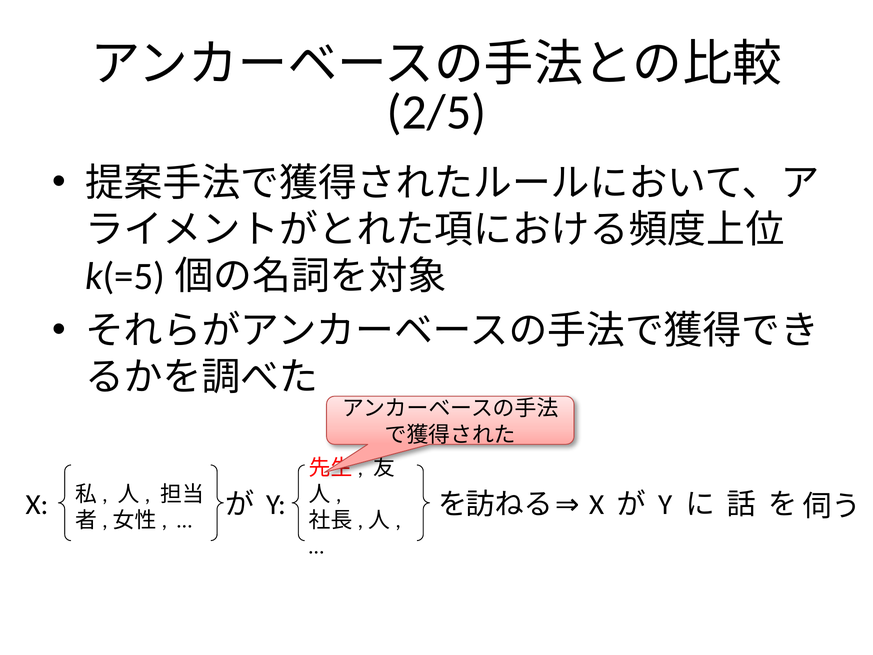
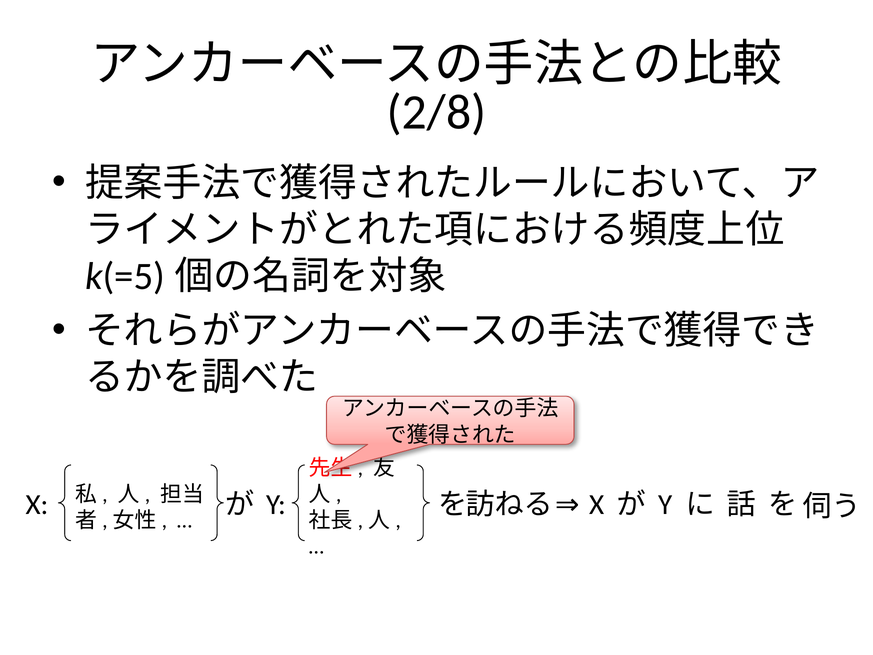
2/5: 2/5 -> 2/8
